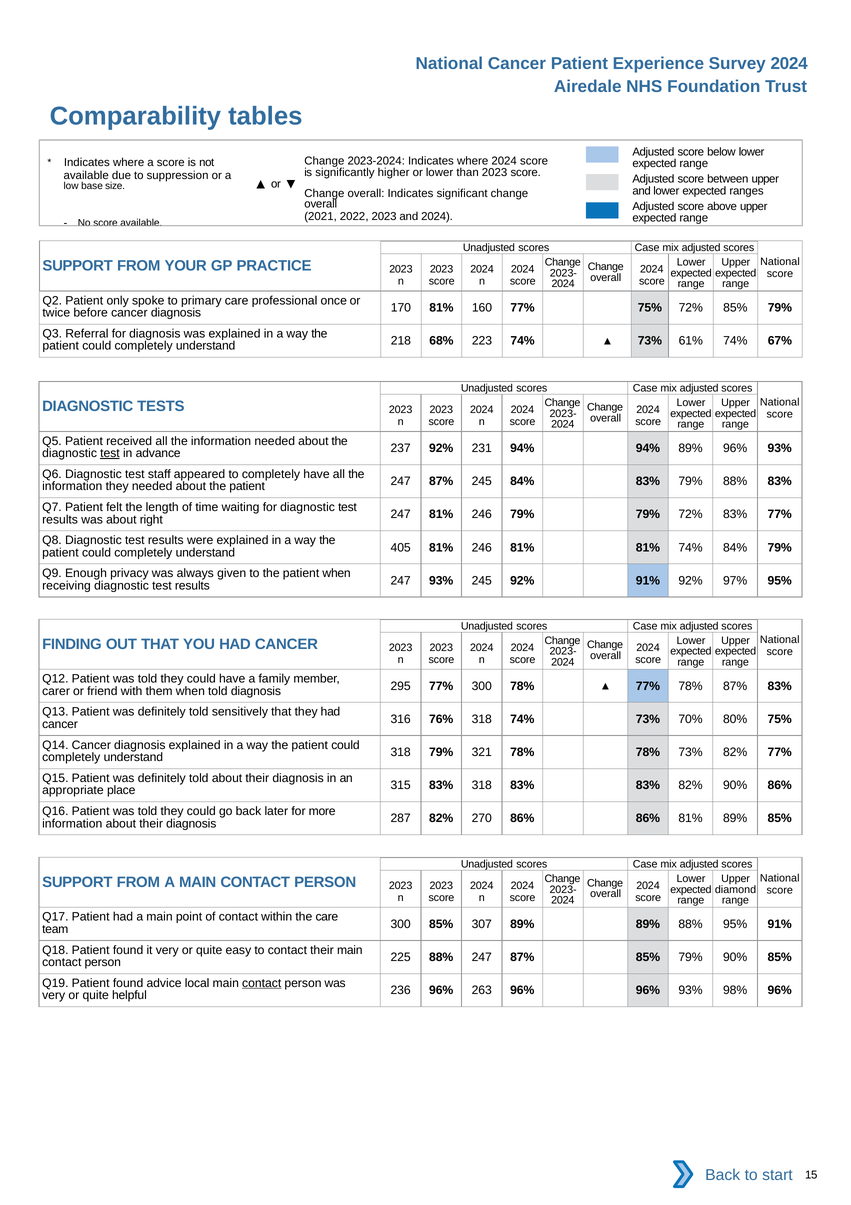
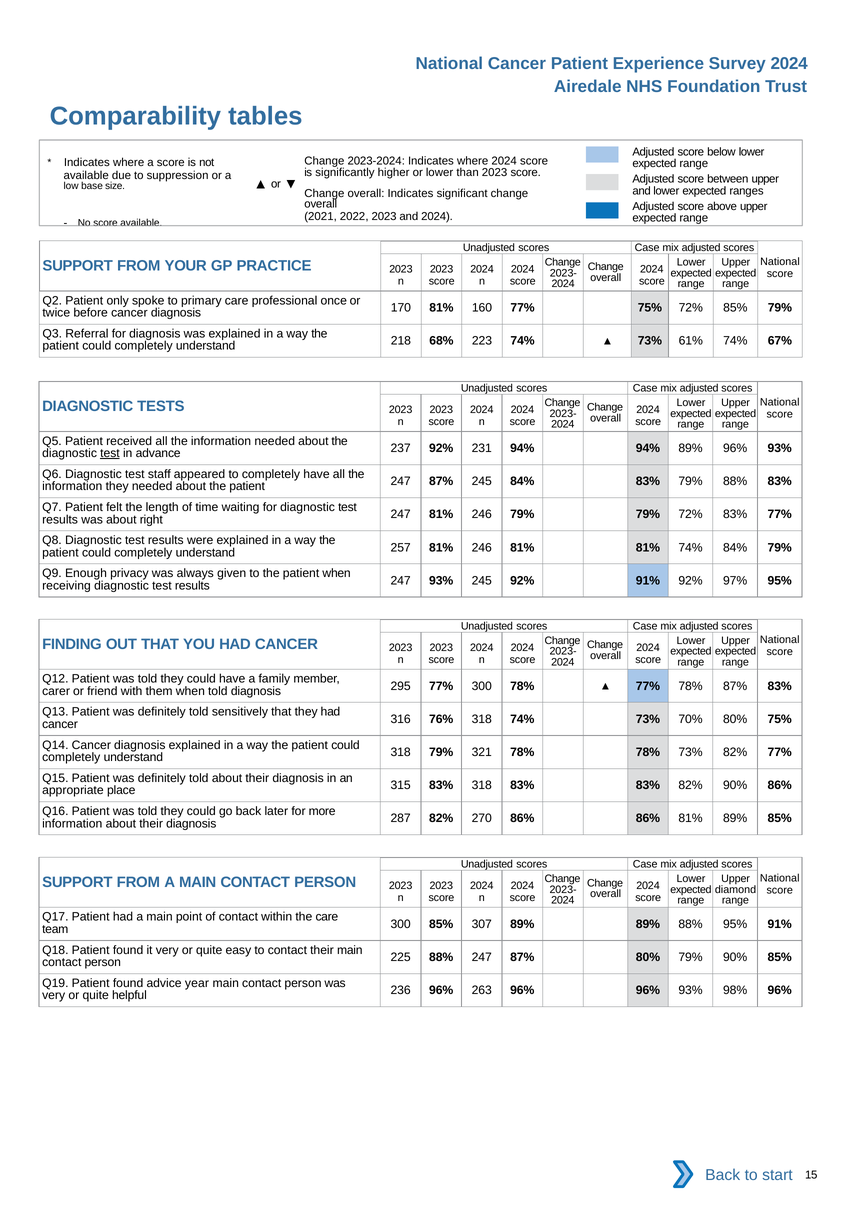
405: 405 -> 257
87% 85%: 85% -> 80%
local: local -> year
contact at (262, 983) underline: present -> none
